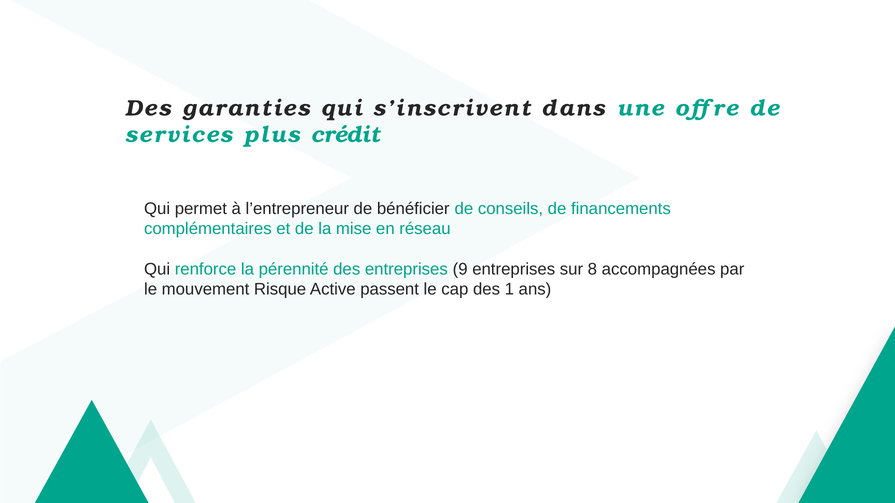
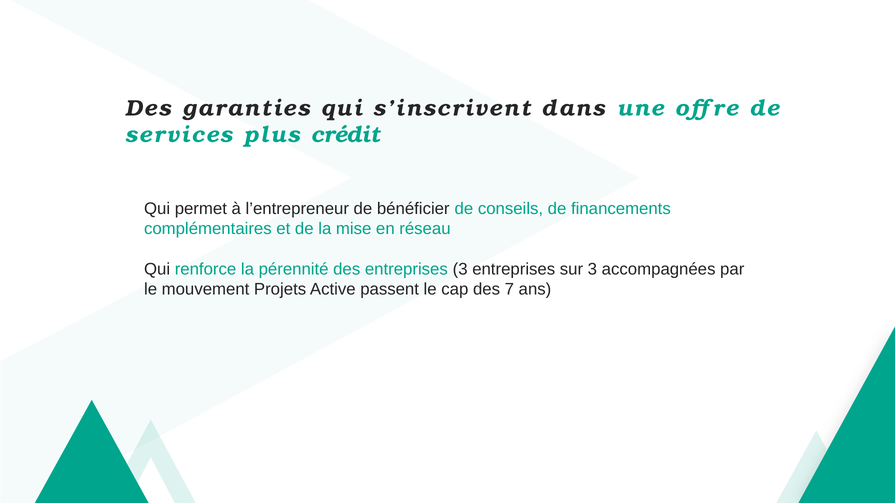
entreprises 9: 9 -> 3
sur 8: 8 -> 3
Risque: Risque -> Projets
1: 1 -> 7
